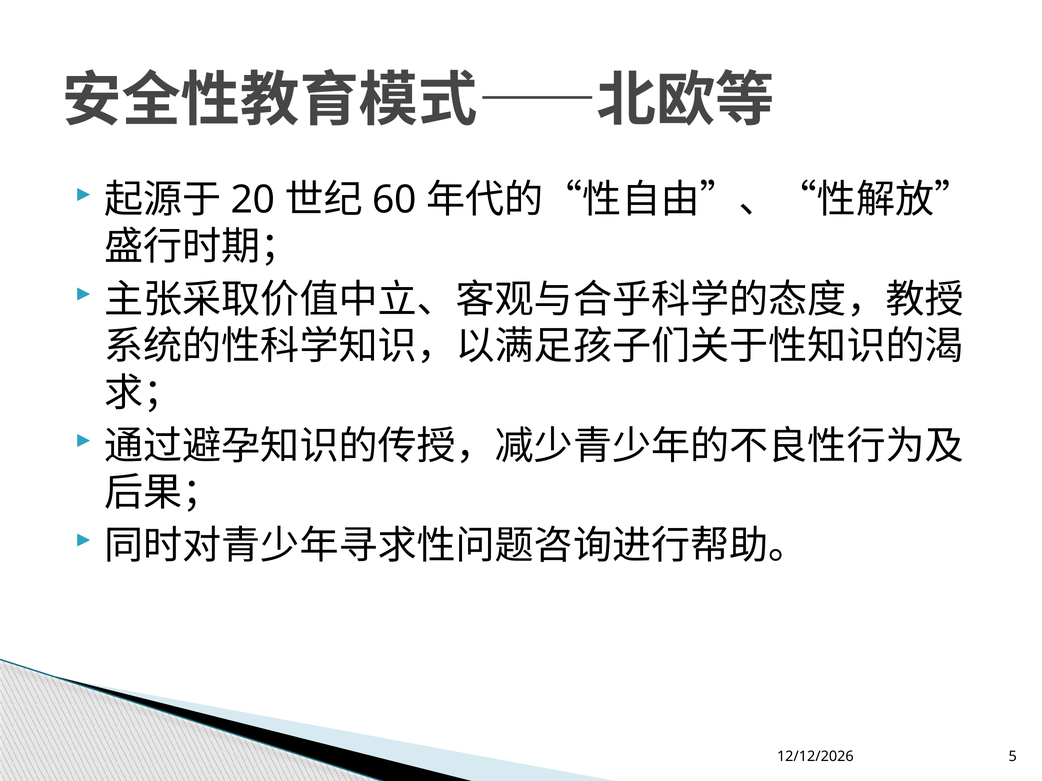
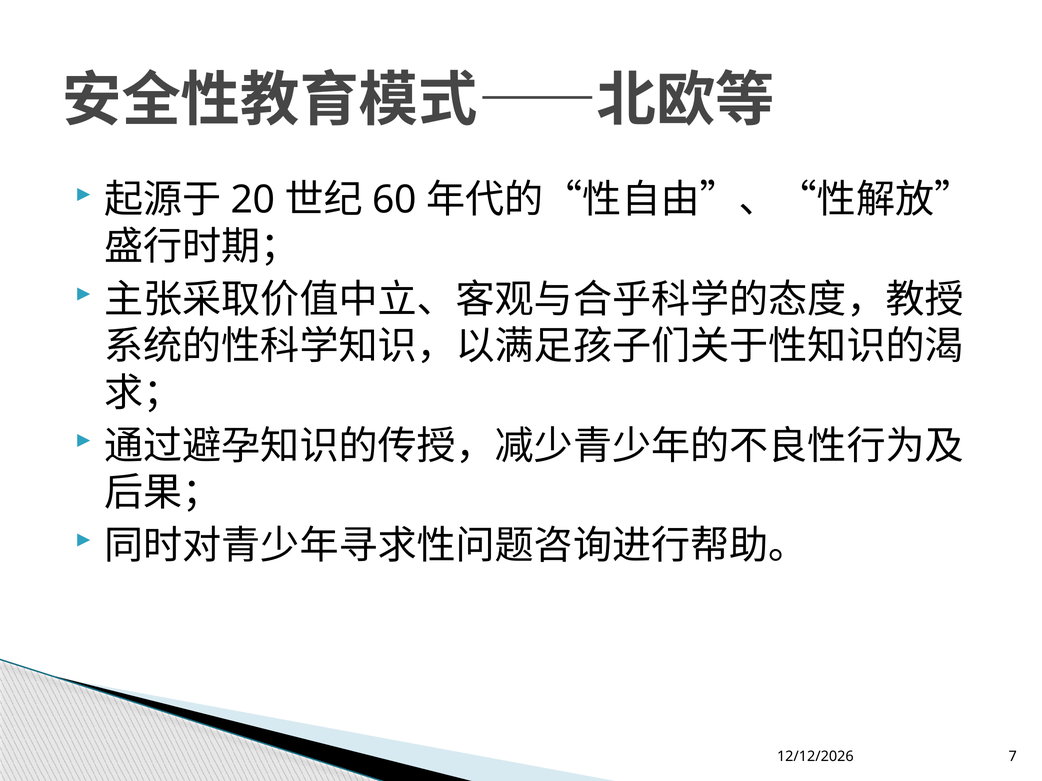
5: 5 -> 7
